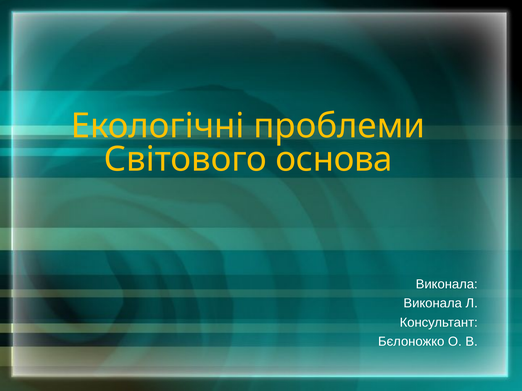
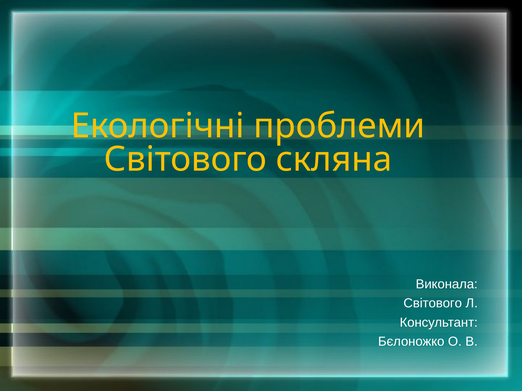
основа: основа -> скляна
Виконала at (433, 304): Виконала -> Світового
